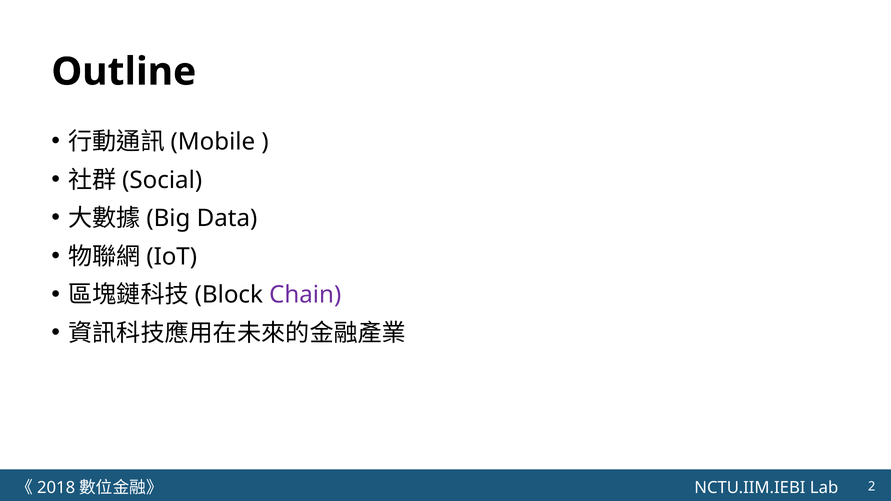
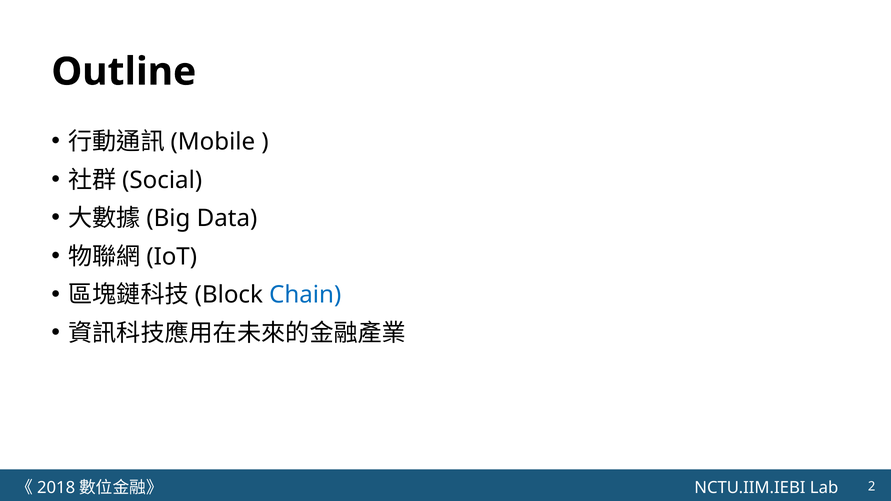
Chain colour: purple -> blue
